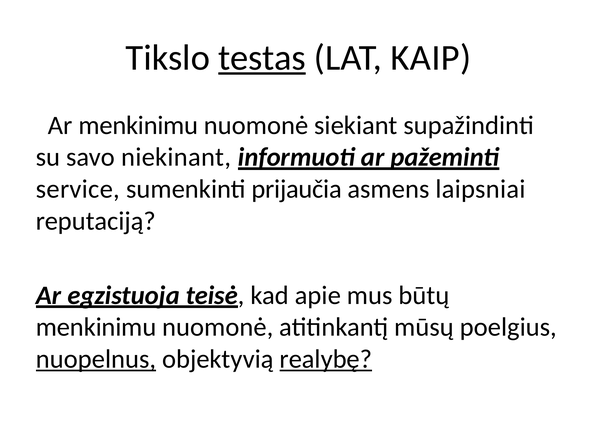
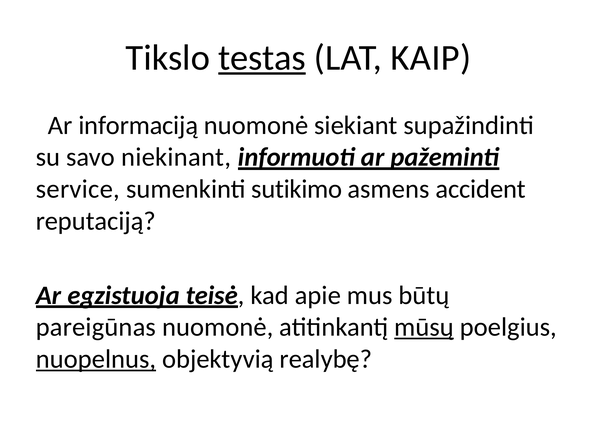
Ar menkinimu: menkinimu -> informaciją
prijaučia: prijaučia -> sutikimo
laipsniai: laipsniai -> accident
menkinimu at (96, 327): menkinimu -> pareigūnas
mūsų underline: none -> present
realybę underline: present -> none
